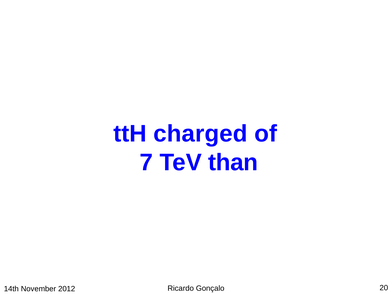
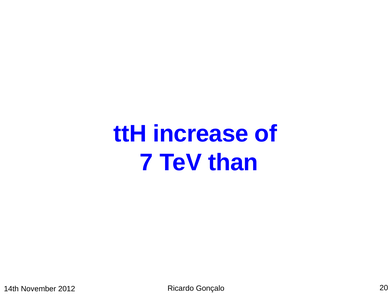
charged: charged -> increase
